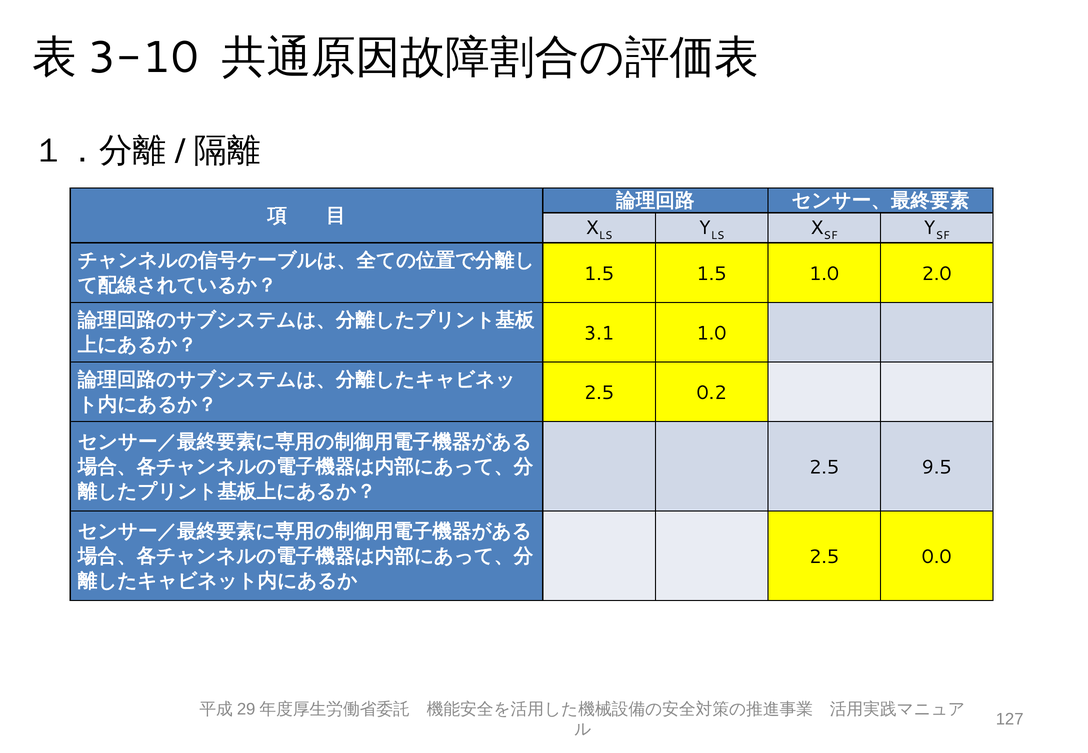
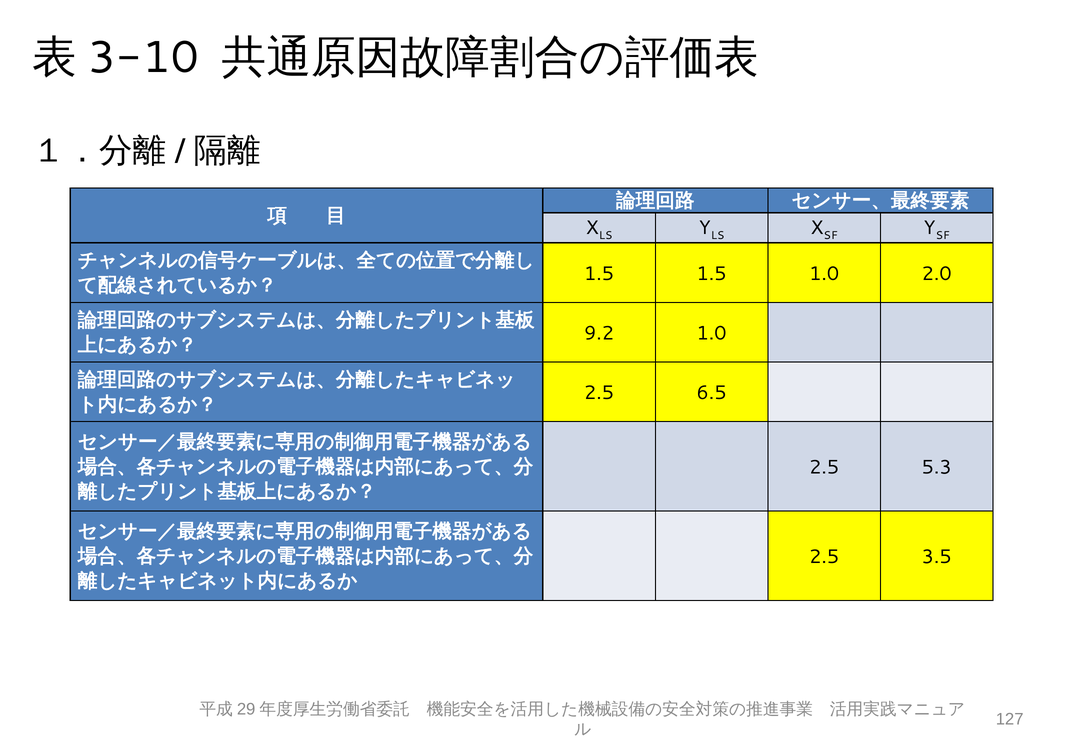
3.1: 3.1 -> 9.2
0.2: 0.2 -> 6.5
9.5: 9.5 -> 5.3
0.0: 0.0 -> 3.5
